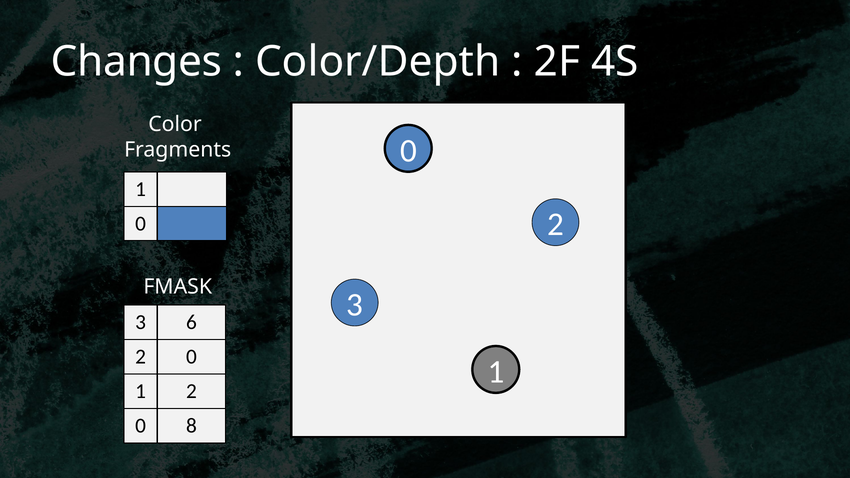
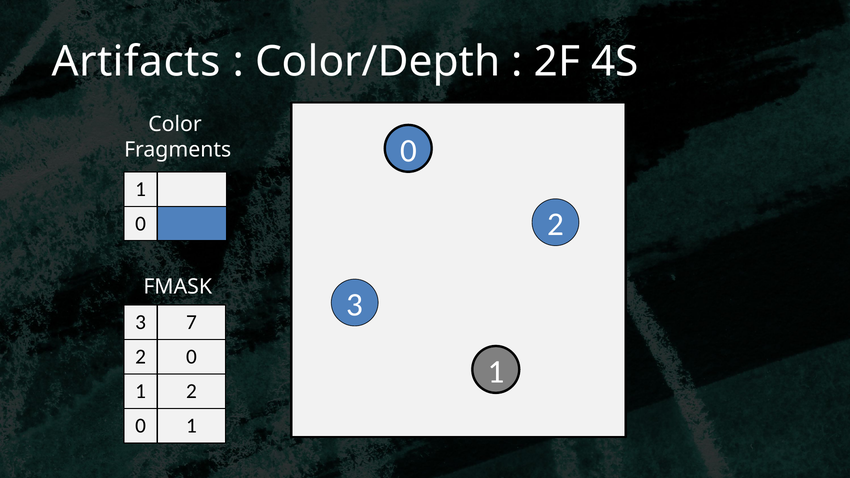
Changes: Changes -> Artifacts
6: 6 -> 7
8 at (191, 426): 8 -> 1
